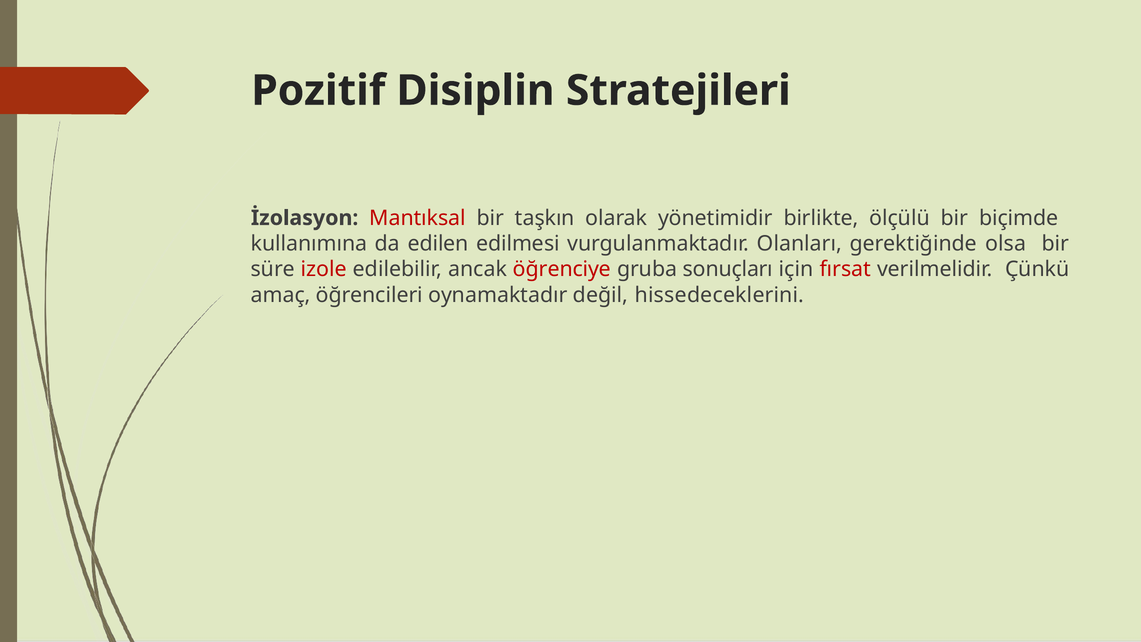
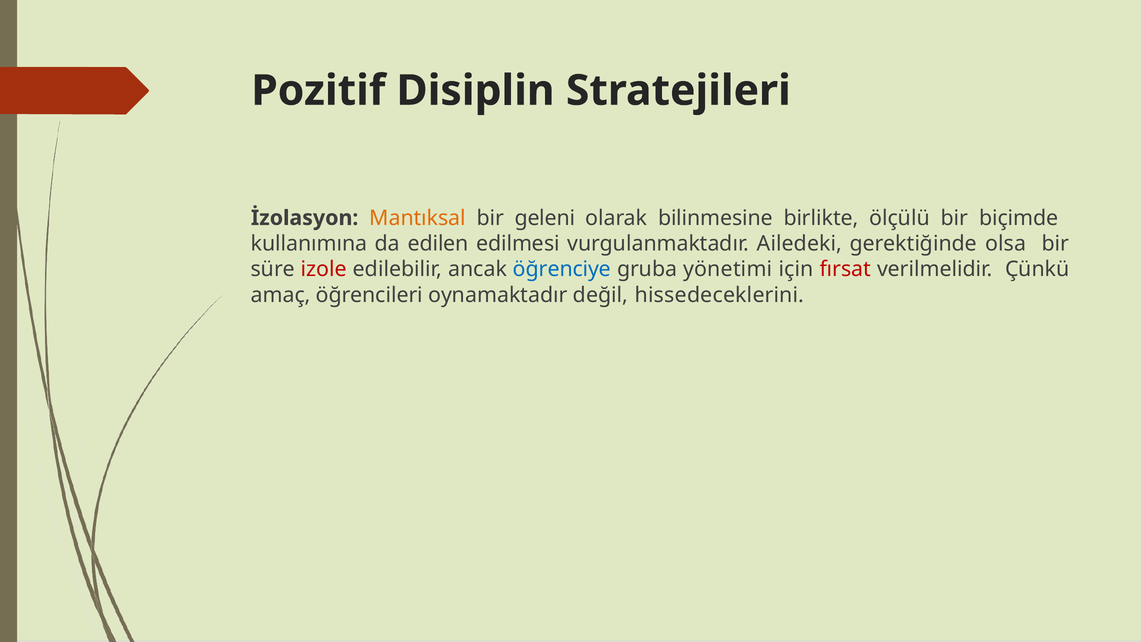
Mantıksal colour: red -> orange
taşkın: taşkın -> geleni
yönetimidir: yönetimidir -> bilinmesine
Olanları: Olanları -> Ailedeki
öğrenciye colour: red -> blue
sonuçları: sonuçları -> yönetimi
